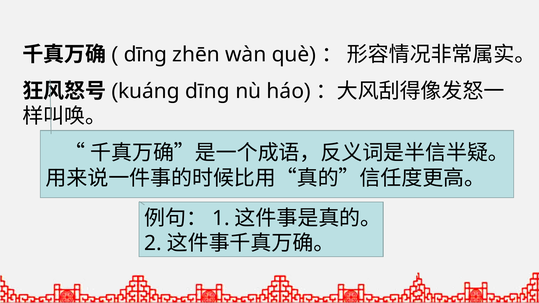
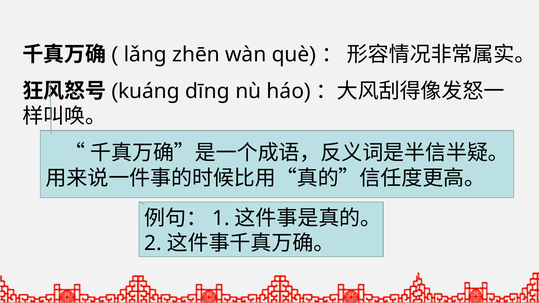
dīng at (145, 55): dīng -> lǎng
